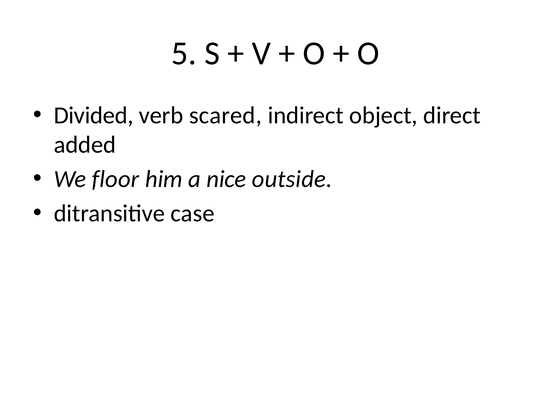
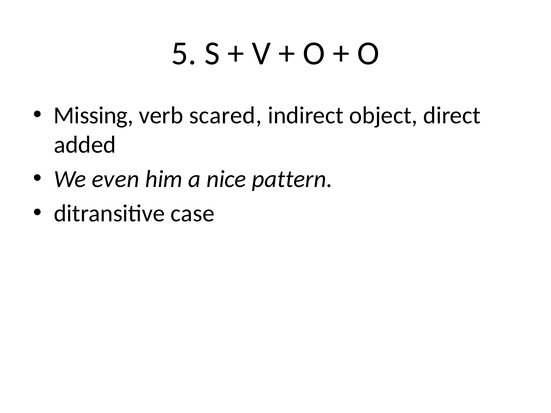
Divided: Divided -> Missing
floor: floor -> even
outside: outside -> pattern
